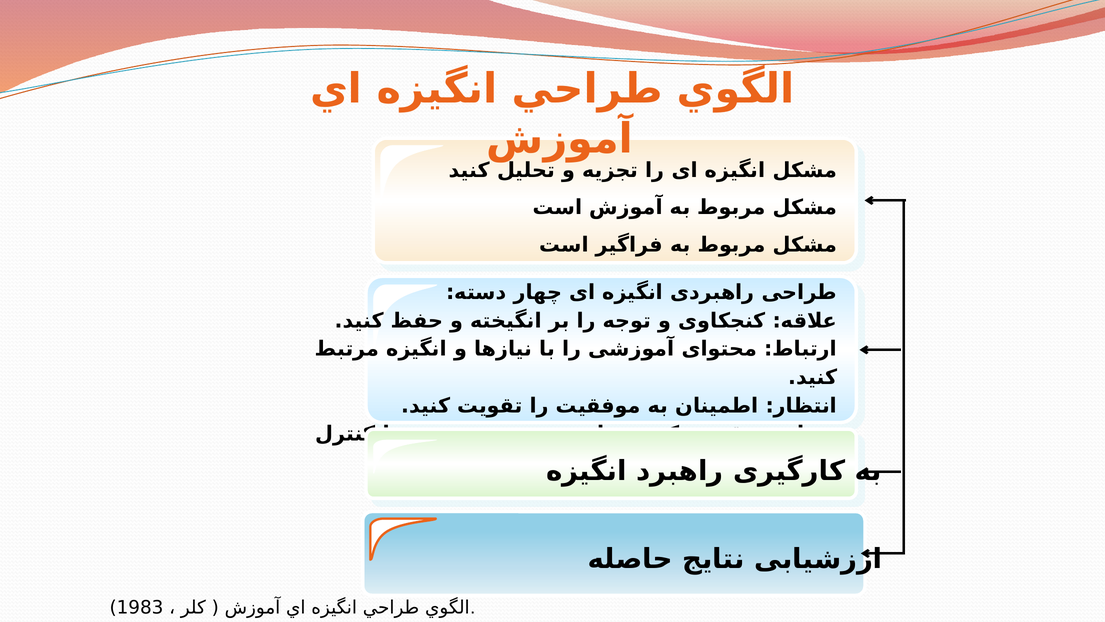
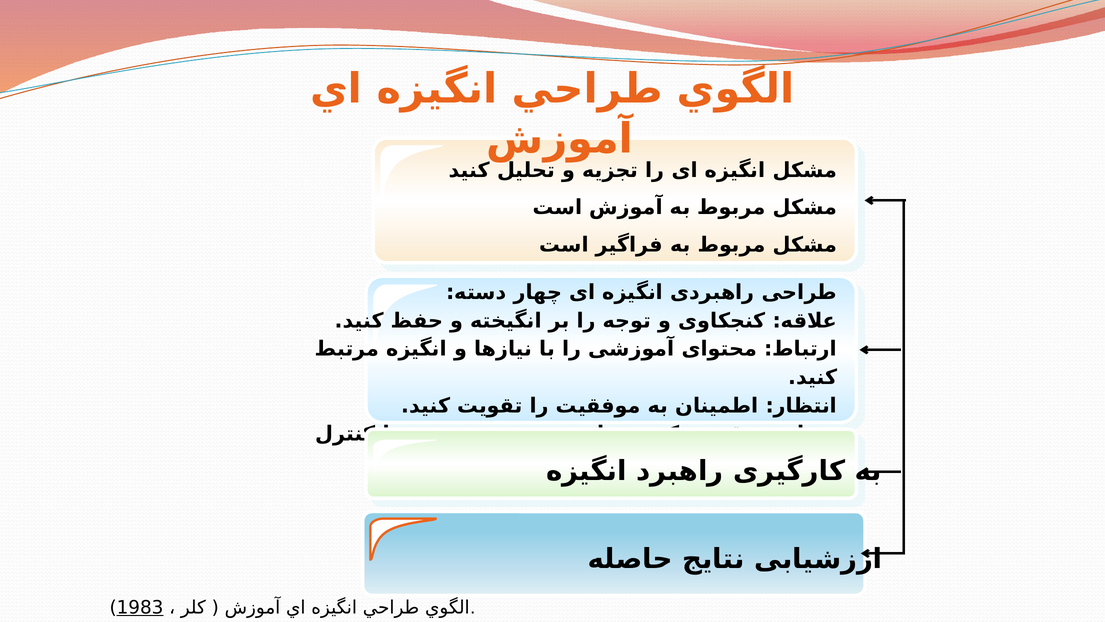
1983 underline: none -> present
